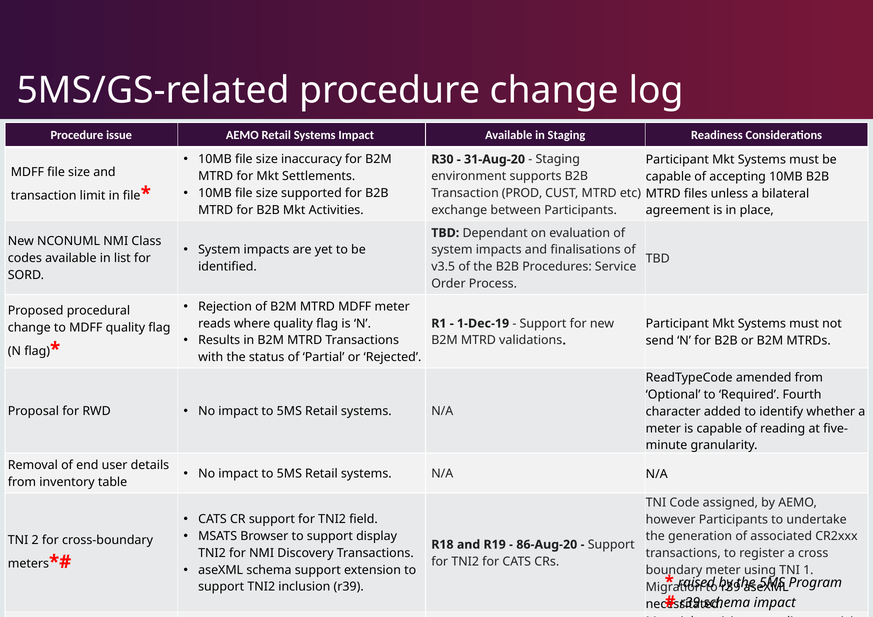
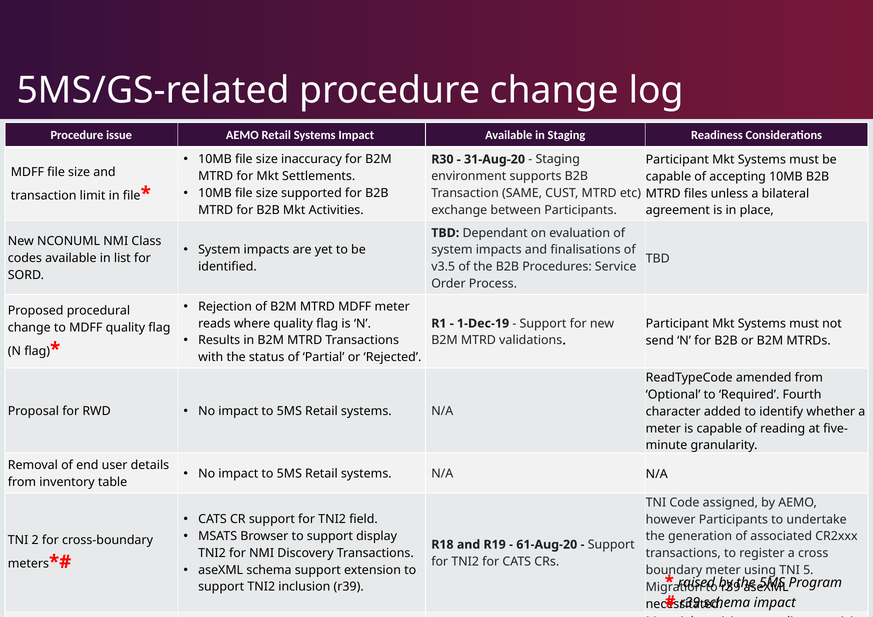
PROD: PROD -> SAME
86-Aug-20: 86-Aug-20 -> 61-Aug-20
1: 1 -> 5
